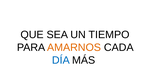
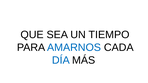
AMARNOS colour: orange -> blue
